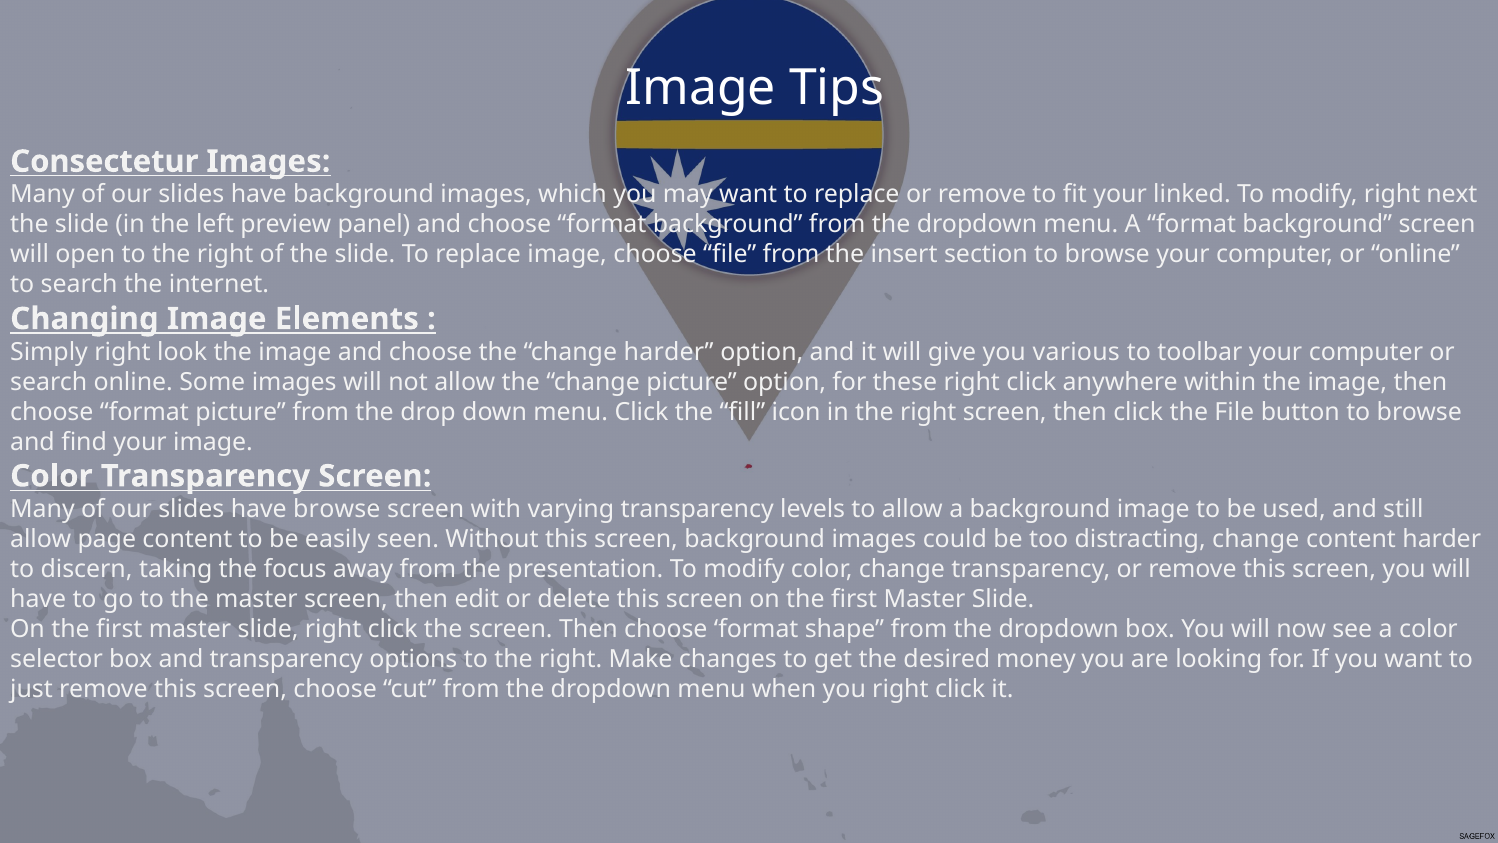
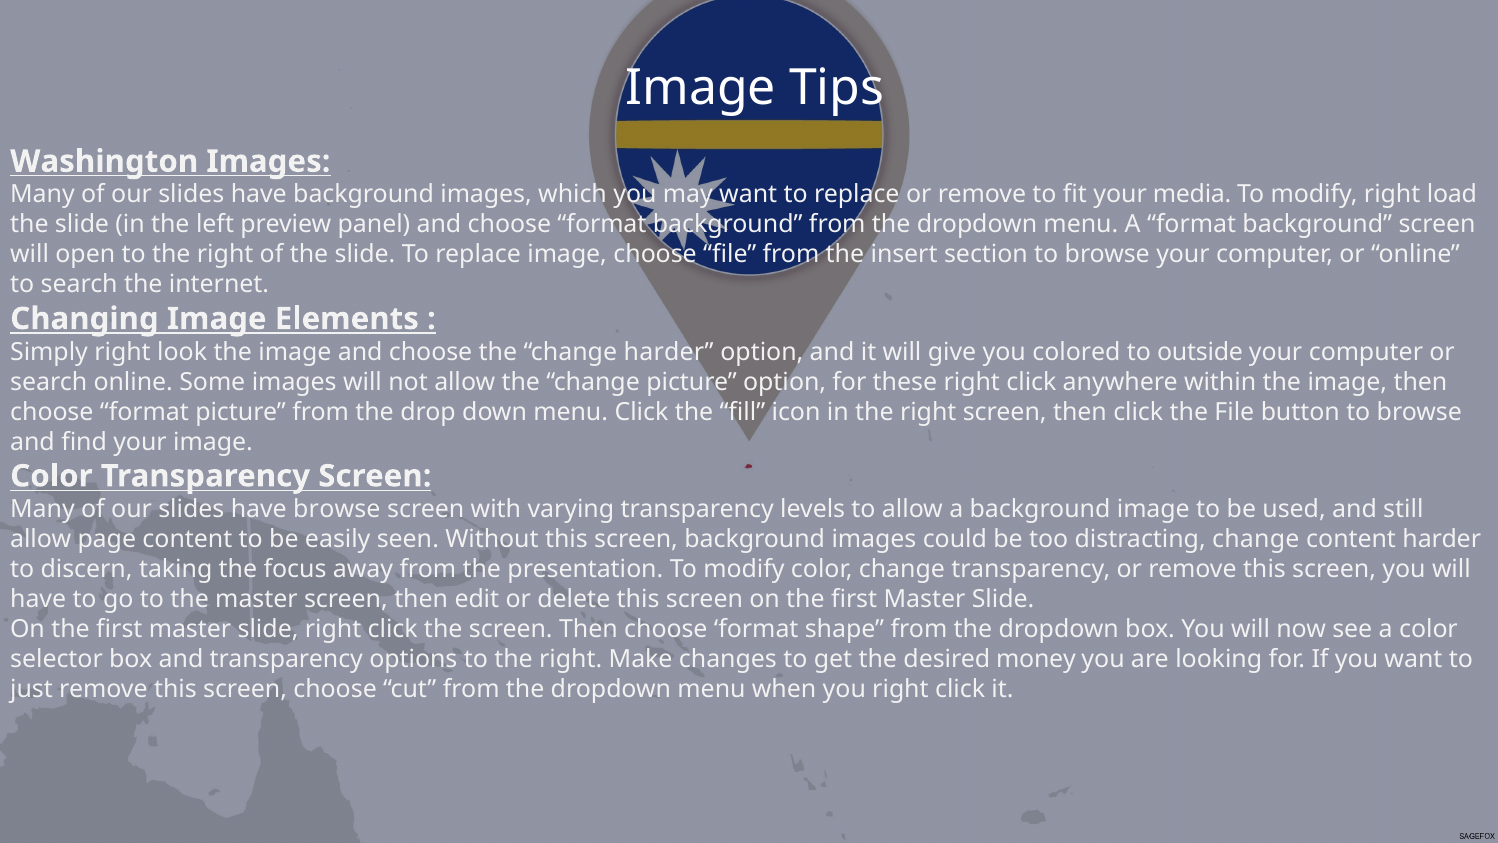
Consectetur: Consectetur -> Washington
linked: linked -> media
next: next -> load
various: various -> colored
toolbar: toolbar -> outside
